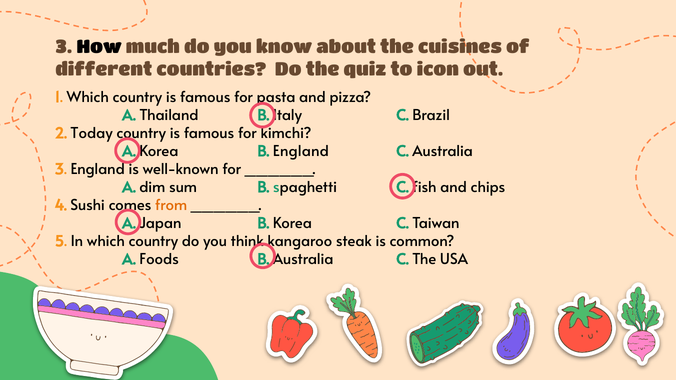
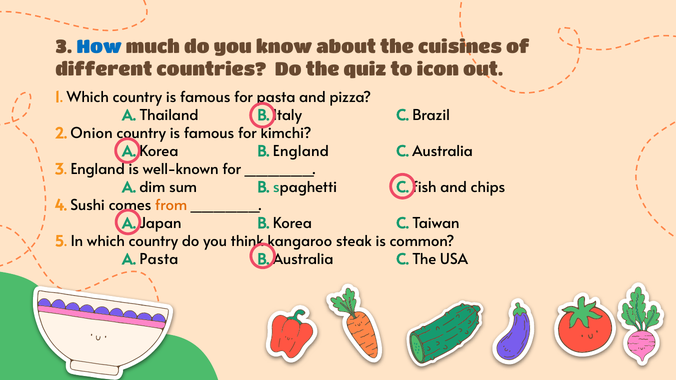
How colour: black -> blue
Today: Today -> Onion
A Foods: Foods -> Pasta
